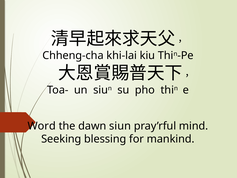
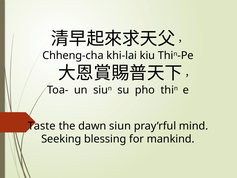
Word: Word -> Taste
